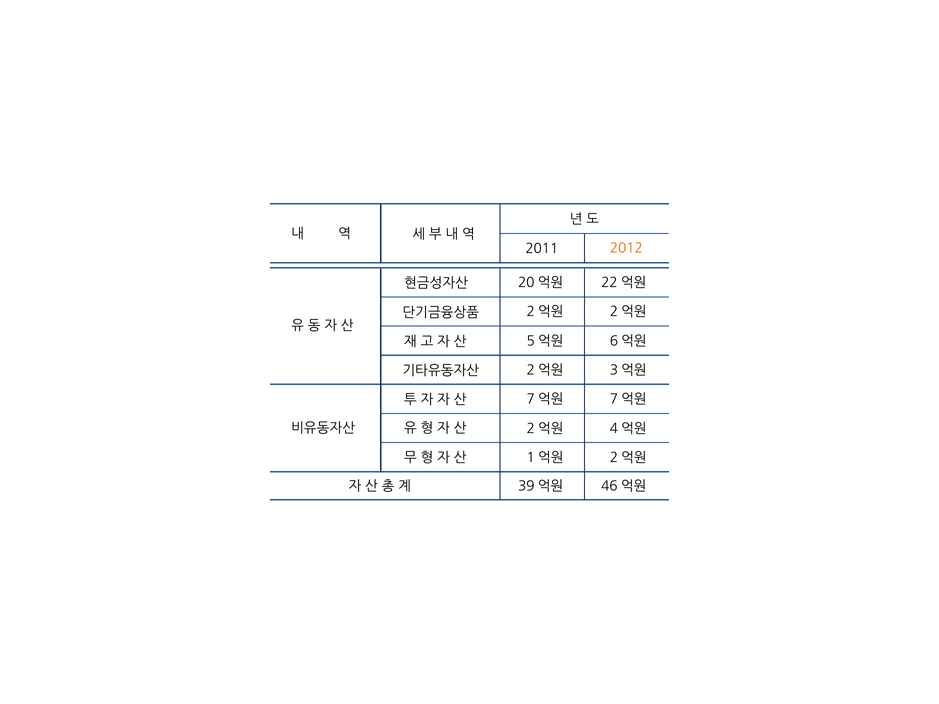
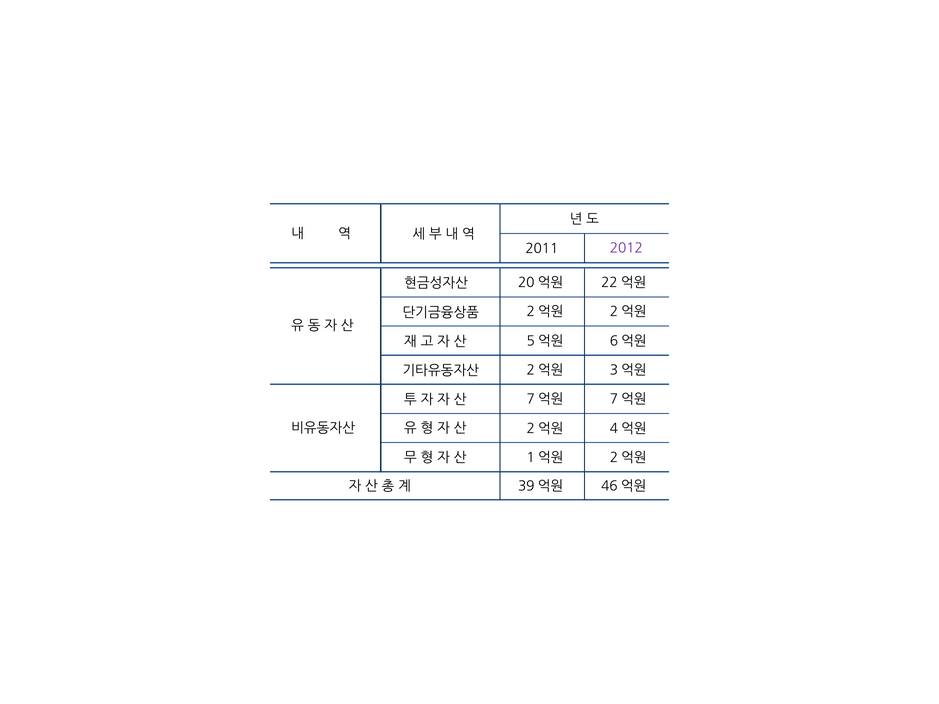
2012 colour: orange -> purple
